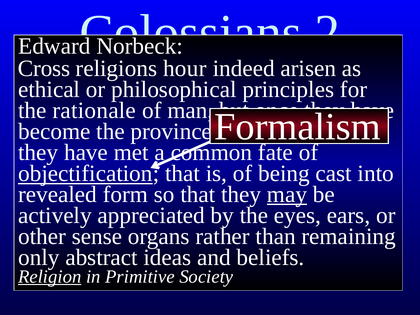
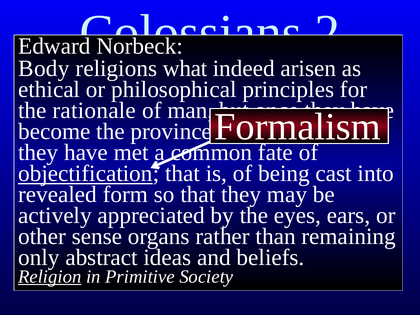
Cross: Cross -> Body
hour: hour -> what
may underline: present -> none
